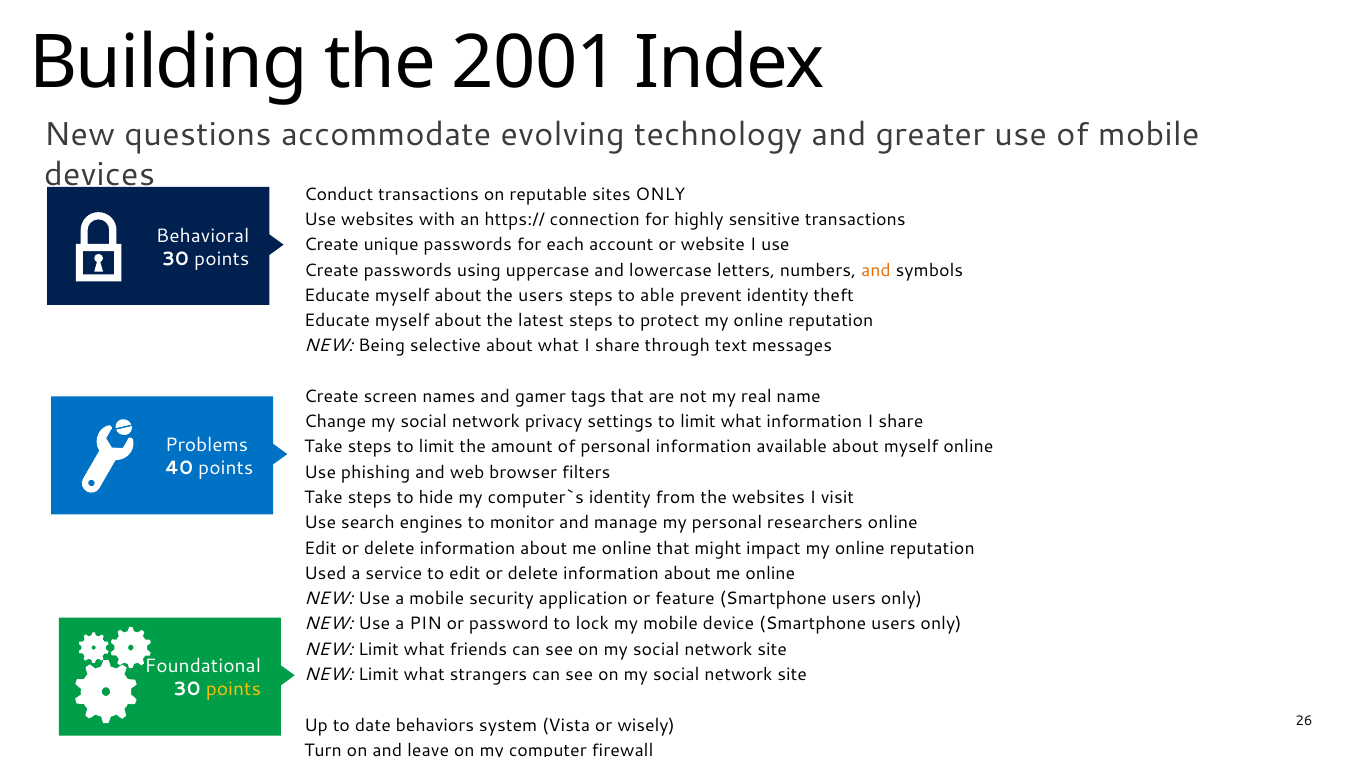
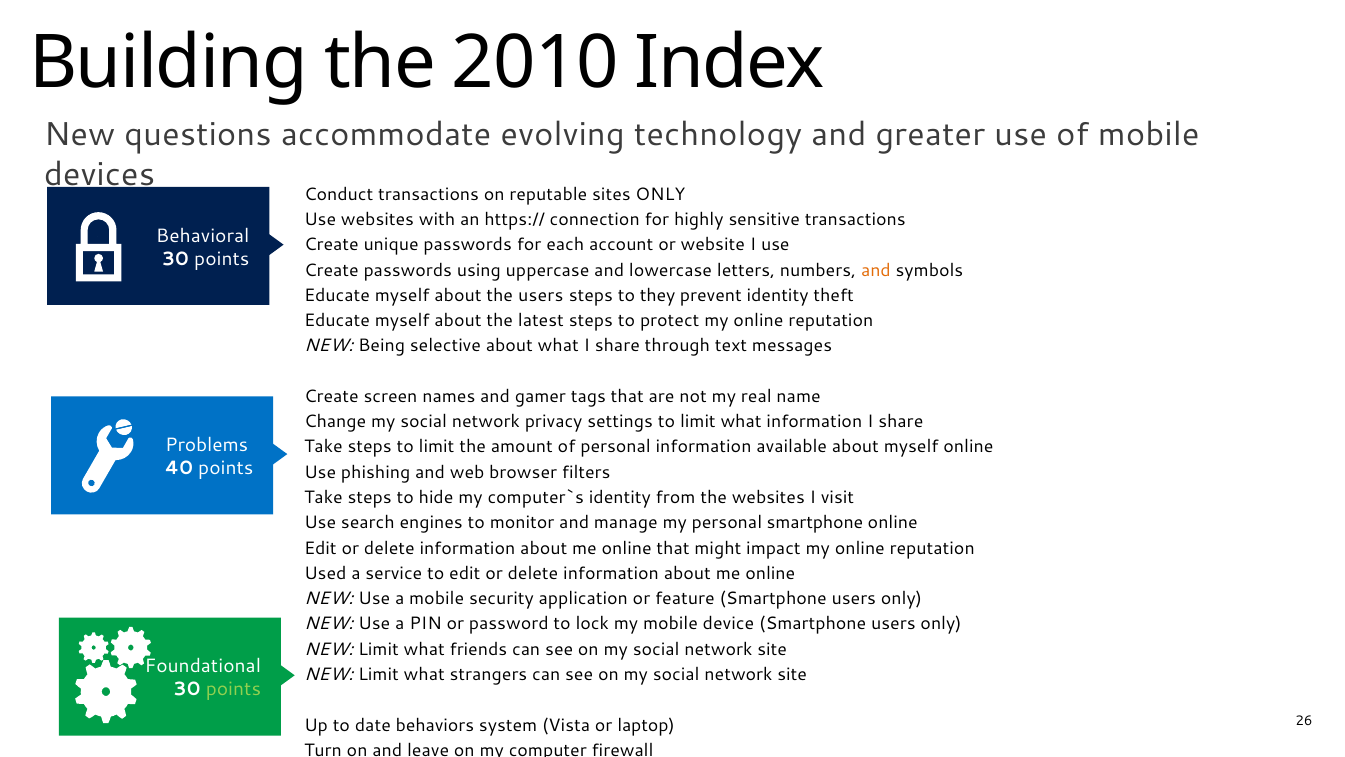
2001: 2001 -> 2010
able: able -> they
personal researchers: researchers -> smartphone
points at (233, 689) colour: yellow -> light green
Vista or wisely: wisely -> laptop
